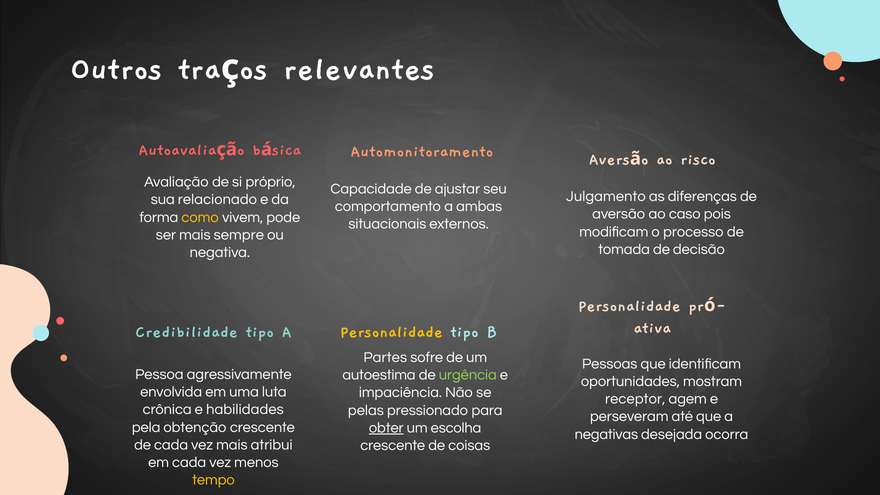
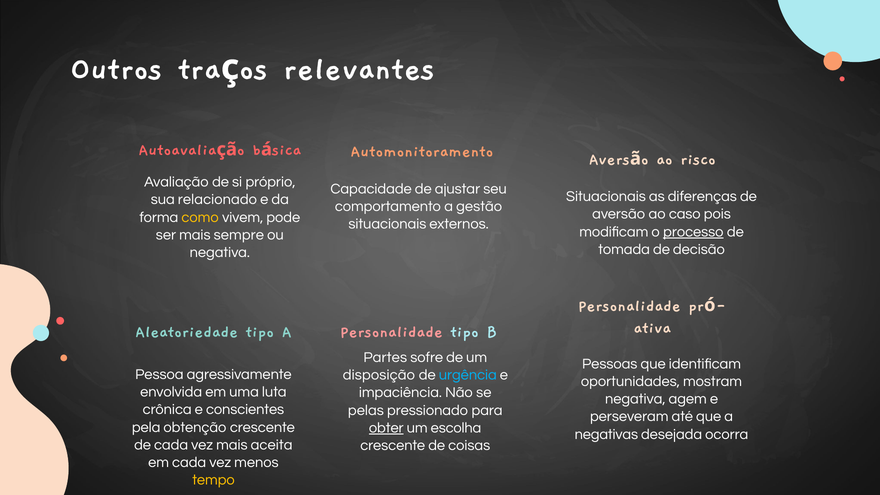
Julgamento at (606, 197): Julgamento -> Situacionais
ambas: ambas -> gestão
processo underline: none -> present
Credibilidade: Credibilidade -> Aleatoriedade
Personalidade at (391, 331) colour: yellow -> pink
autoestima: autoestima -> disposição
urgência colour: light green -> light blue
receptor at (635, 399): receptor -> negativa
habilidades: habilidades -> conscientes
atribui: atribui -> aceita
